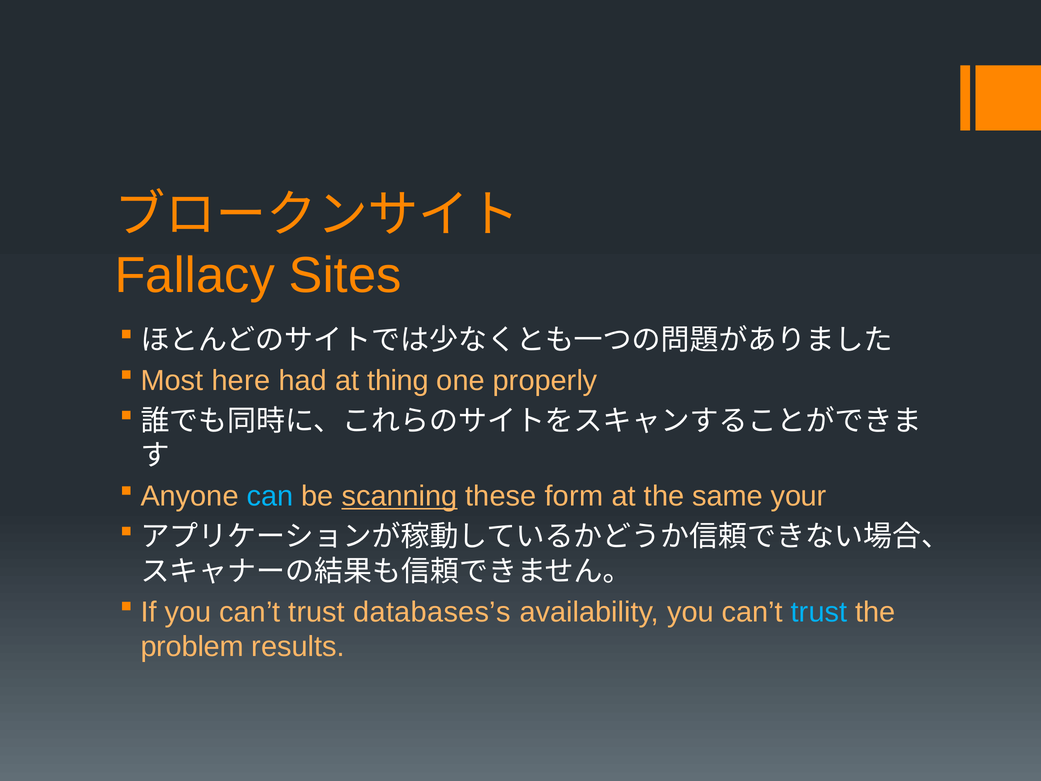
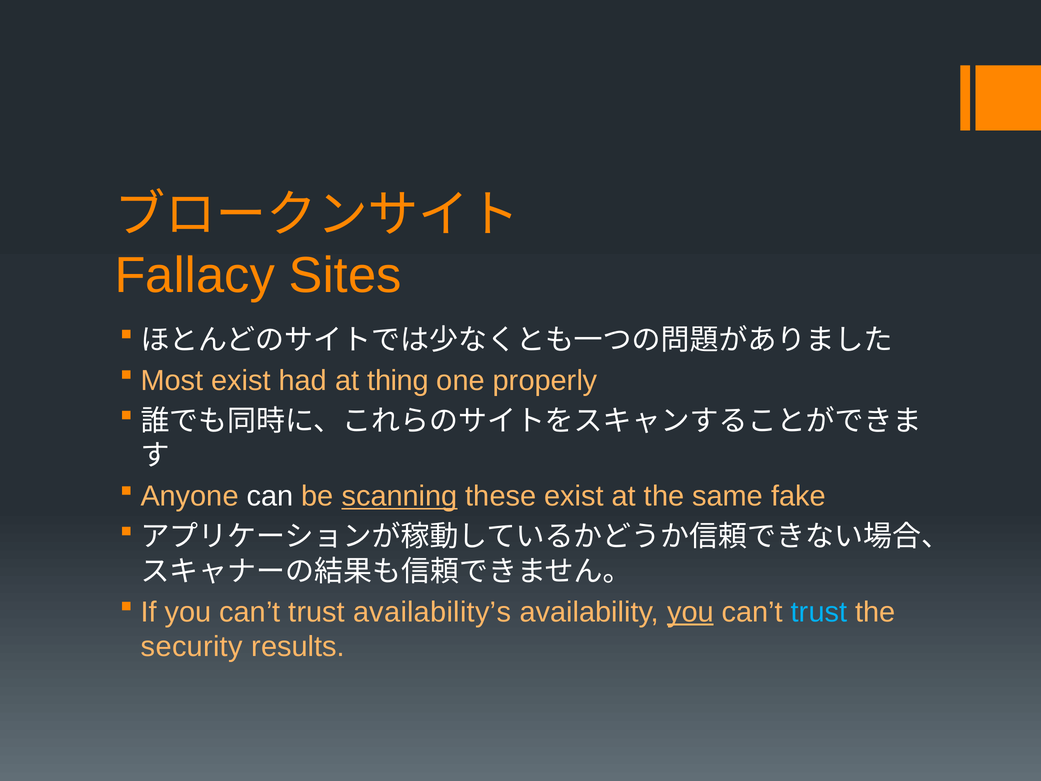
Most here: here -> exist
can colour: light blue -> white
these form: form -> exist
your: your -> fake
databases’s: databases’s -> availability’s
you at (690, 612) underline: none -> present
problem: problem -> security
